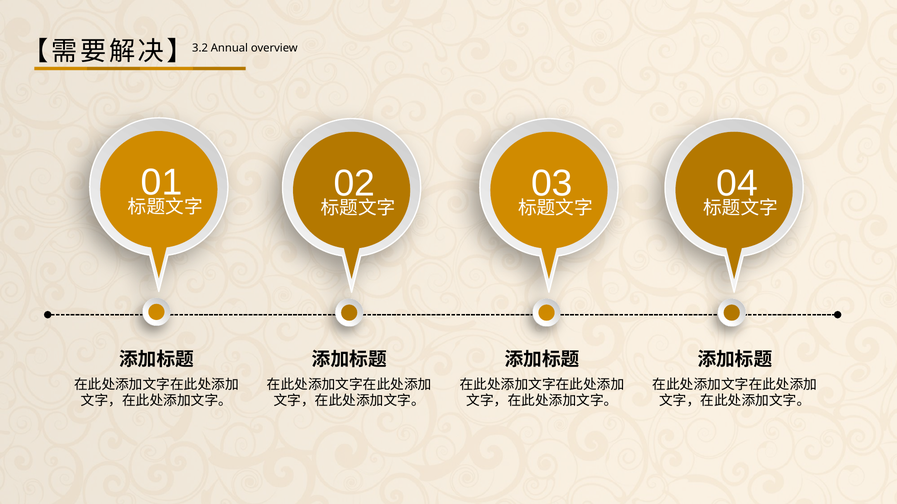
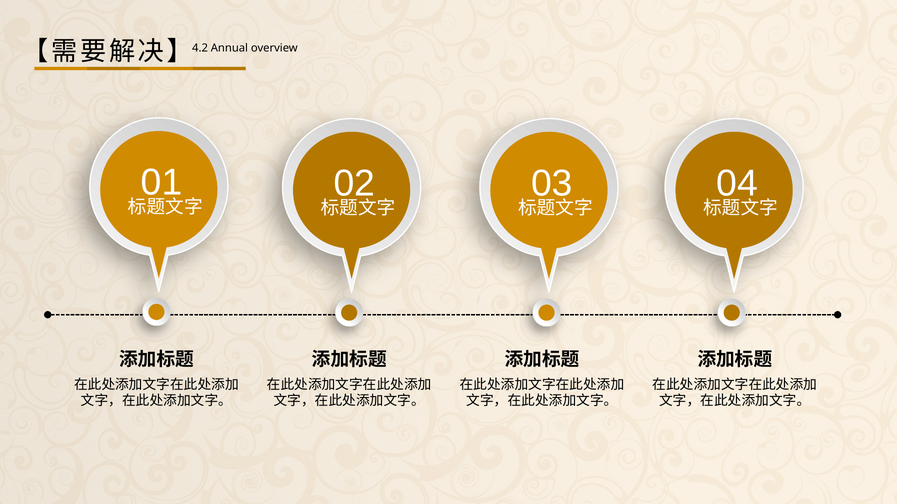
3.2: 3.2 -> 4.2
